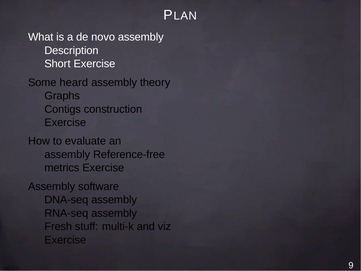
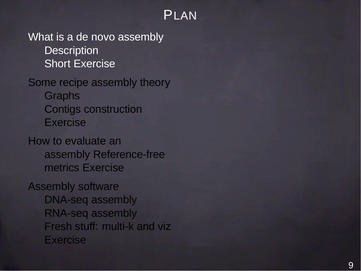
heard: heard -> recipe
